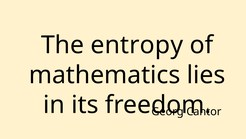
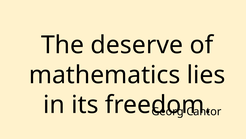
entropy: entropy -> deserve
